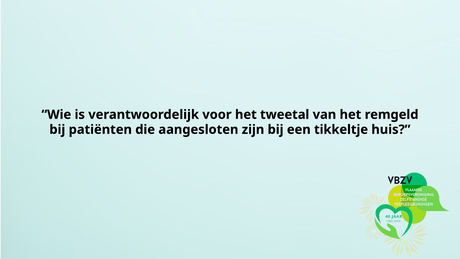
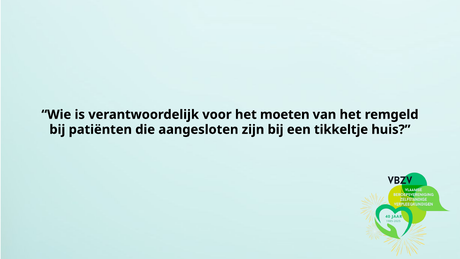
tweetal: tweetal -> moeten
